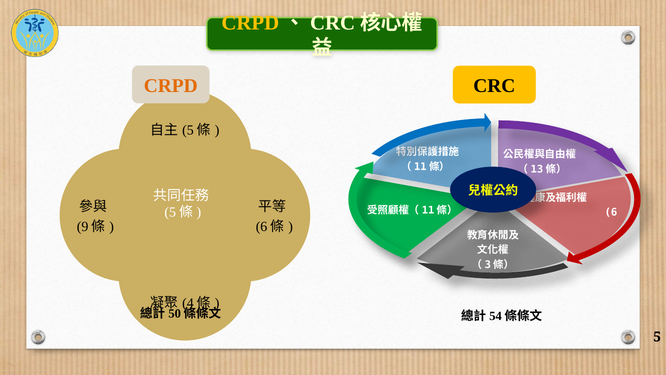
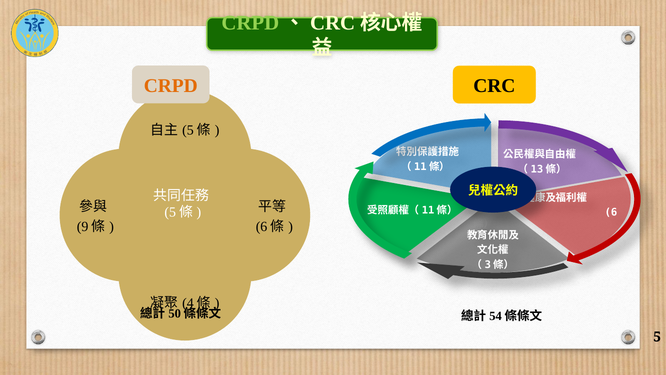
CRPD at (250, 23) colour: yellow -> light green
